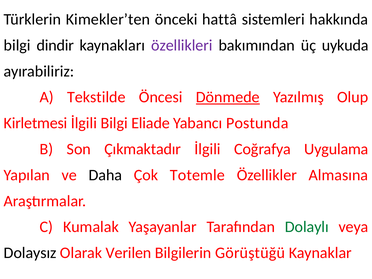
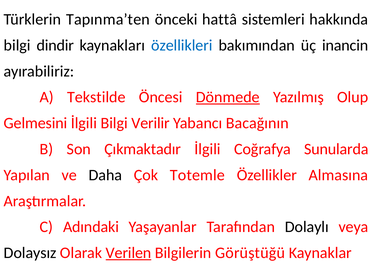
Kimekler’ten: Kimekler’ten -> Tapınma’ten
özellikleri colour: purple -> blue
uykuda: uykuda -> inancin
Kirletmesi: Kirletmesi -> Gelmesini
Eliade: Eliade -> Verilir
Postunda: Postunda -> Bacağının
Uygulama: Uygulama -> Sunularda
Kumalak: Kumalak -> Adındaki
Dolaylı colour: green -> black
Verilen underline: none -> present
